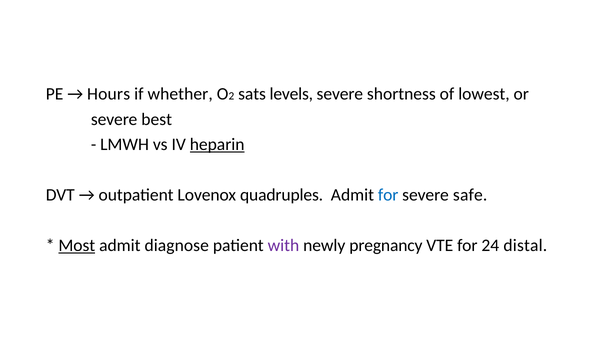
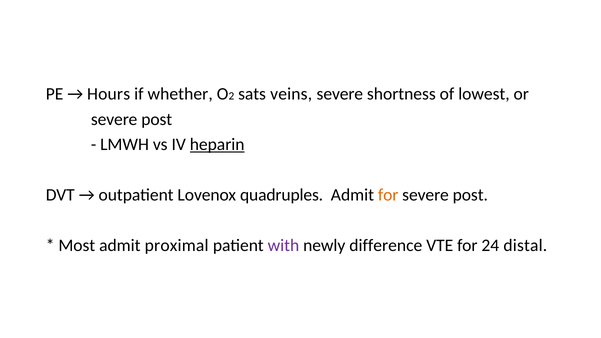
levels: levels -> veins
best at (157, 119): best -> post
for at (388, 195) colour: blue -> orange
safe at (470, 195): safe -> post
Most underline: present -> none
diagnose: diagnose -> proximal
pregnancy: pregnancy -> difference
